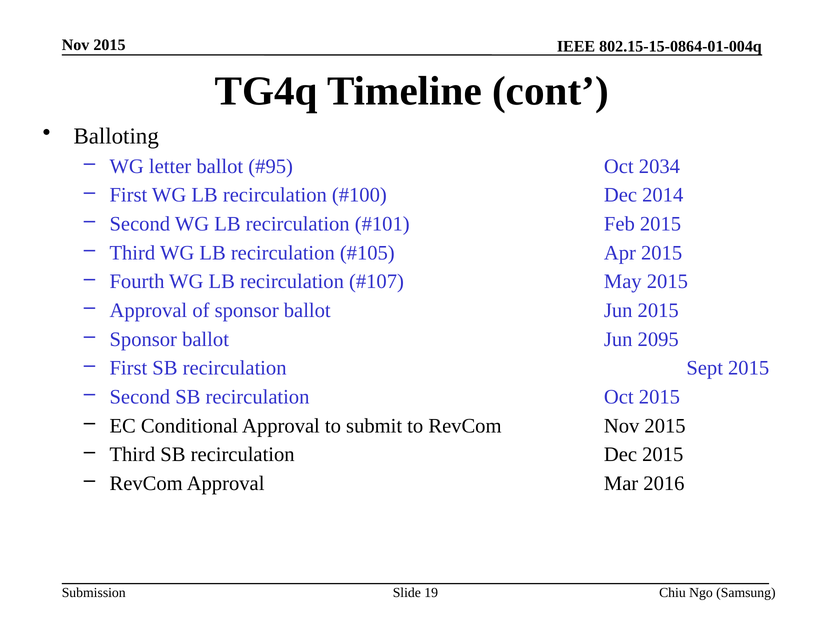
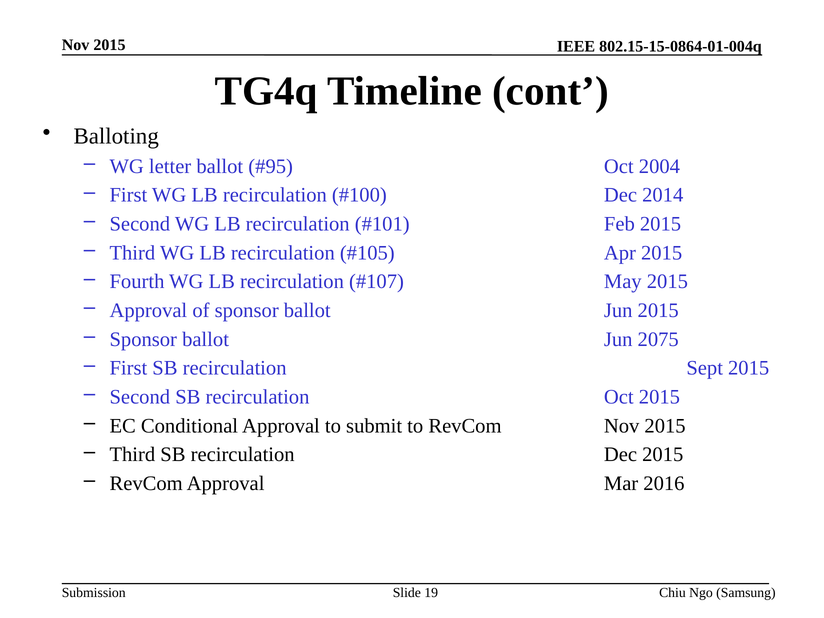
2034: 2034 -> 2004
2095: 2095 -> 2075
